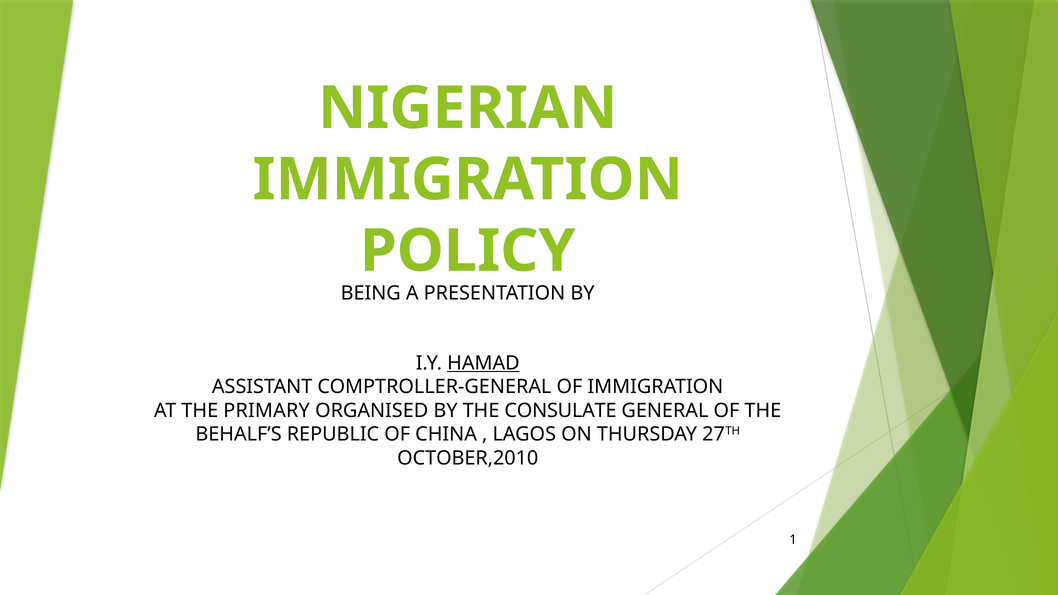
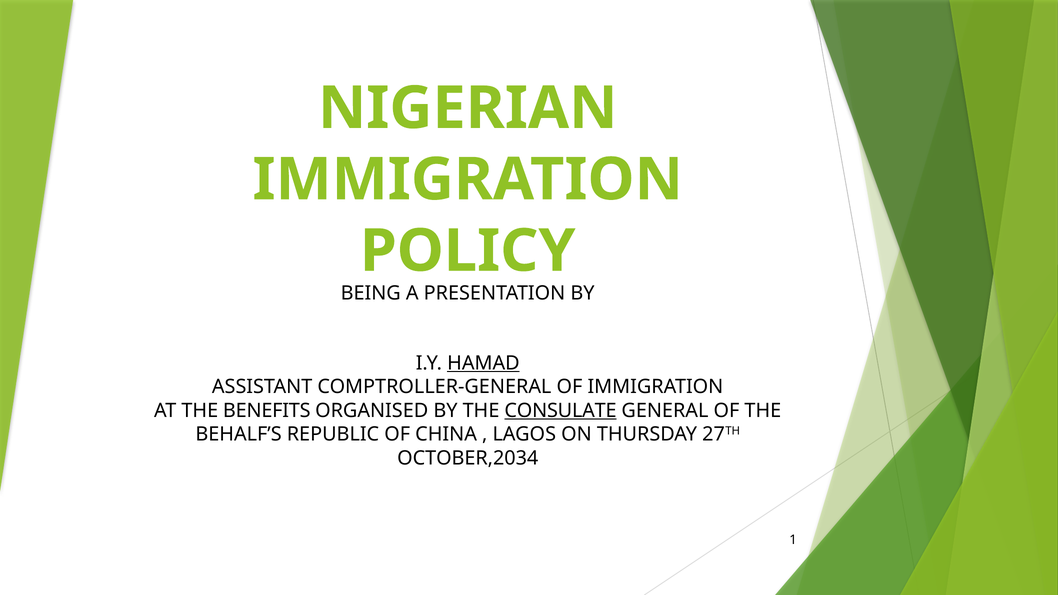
PRIMARY: PRIMARY -> BENEFITS
CONSULATE underline: none -> present
OCTOBER,2010: OCTOBER,2010 -> OCTOBER,2034
